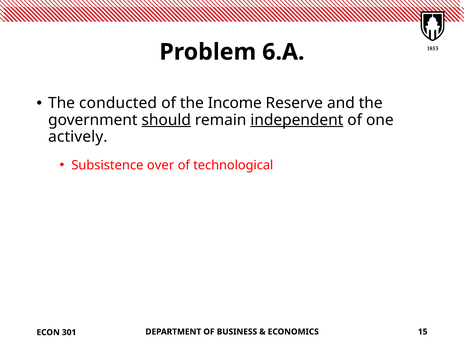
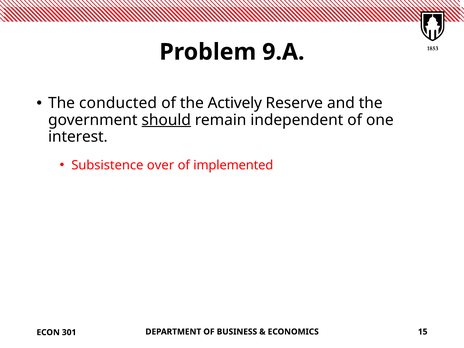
6.A: 6.A -> 9.A
Income: Income -> Actively
independent underline: present -> none
actively: actively -> interest
technological: technological -> implemented
